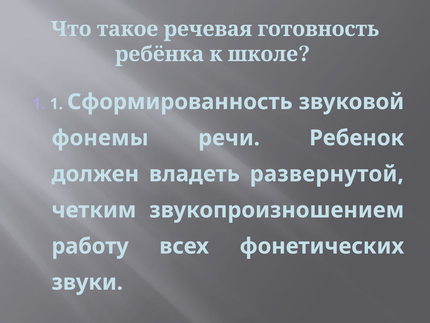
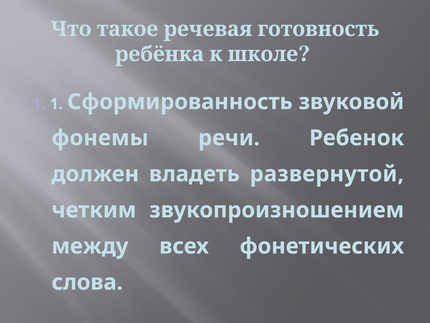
работу: работу -> между
звуки: звуки -> слова
